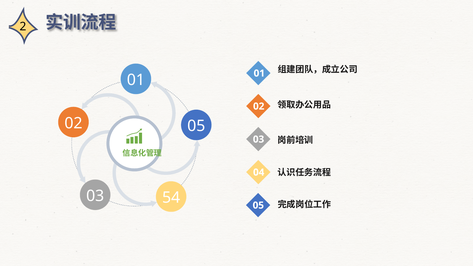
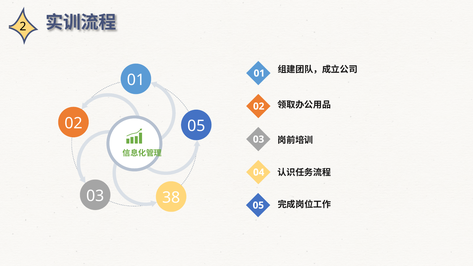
54: 54 -> 38
